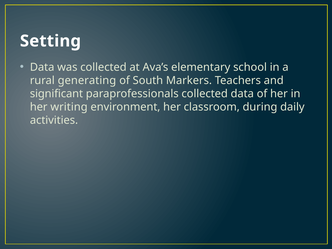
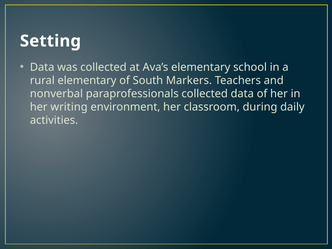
rural generating: generating -> elementary
significant: significant -> nonverbal
